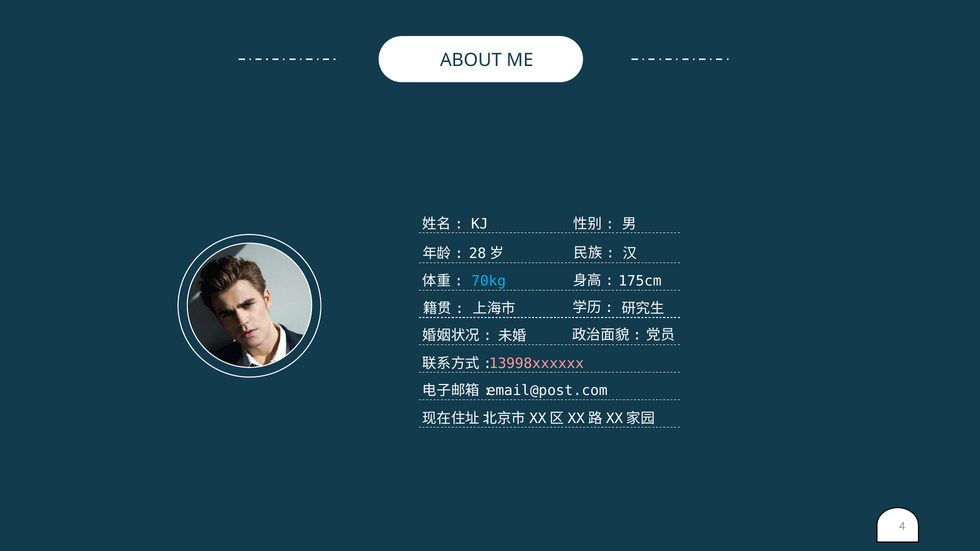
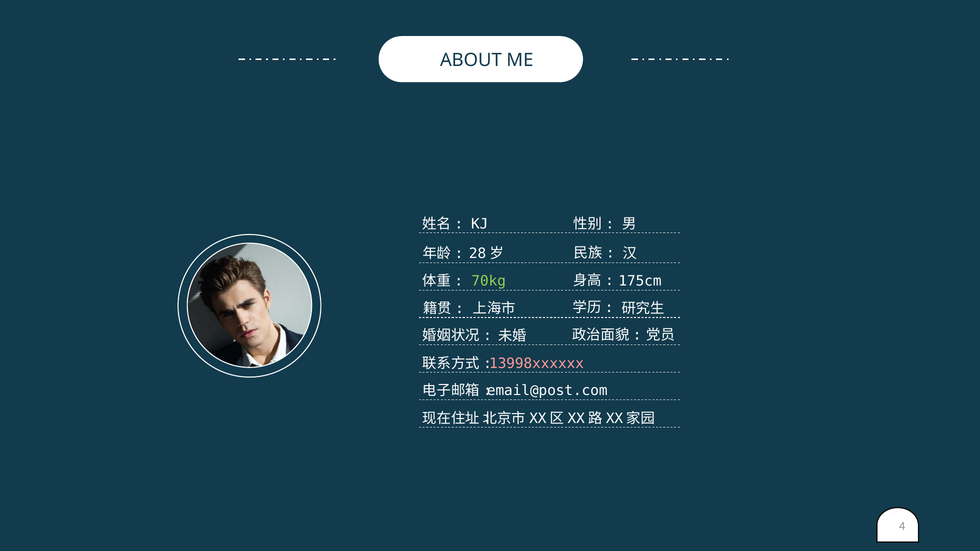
70kg colour: light blue -> light green
